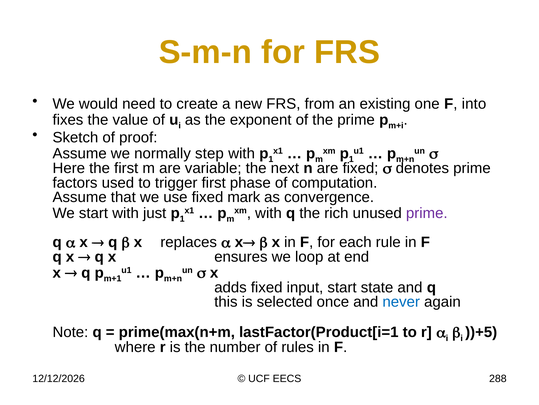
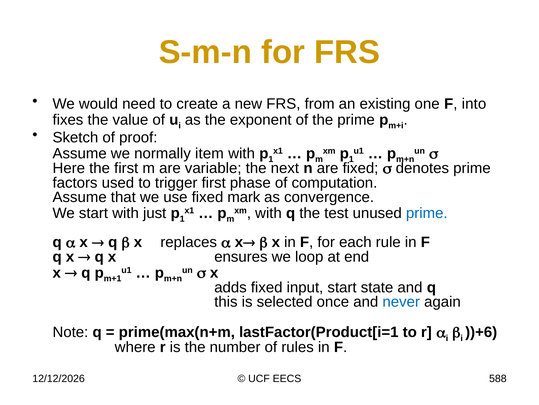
step: step -> item
rich: rich -> test
prime at (427, 213) colour: purple -> blue
))+5: ))+5 -> ))+6
288: 288 -> 588
